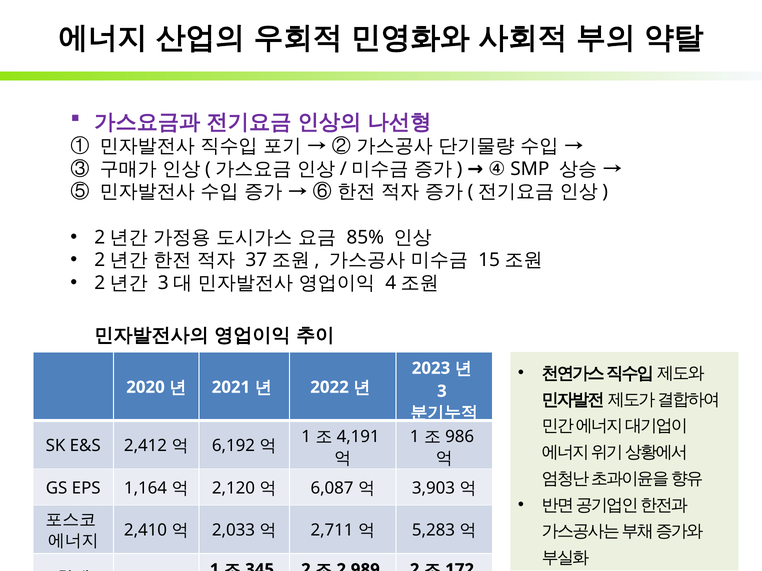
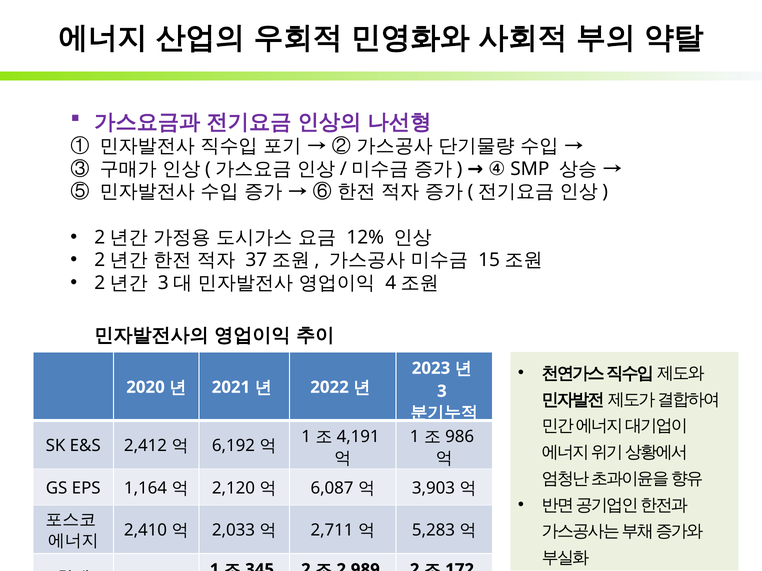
85%: 85% -> 12%
